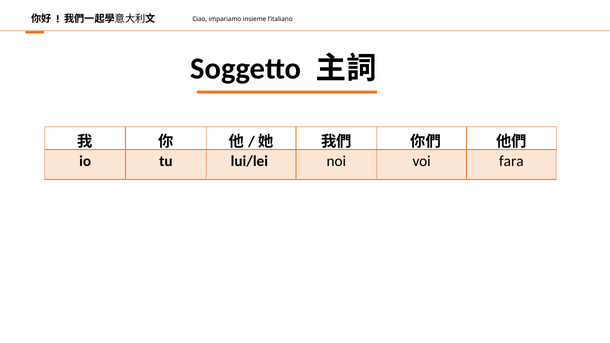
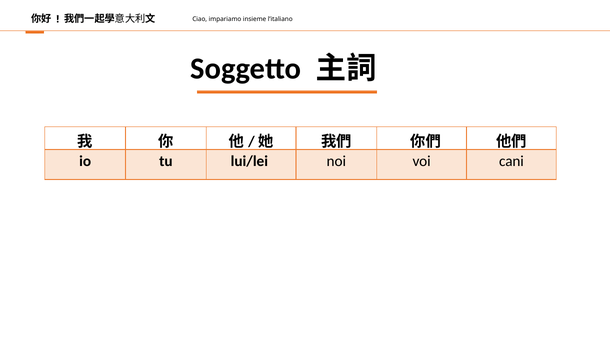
fara: fara -> cani
